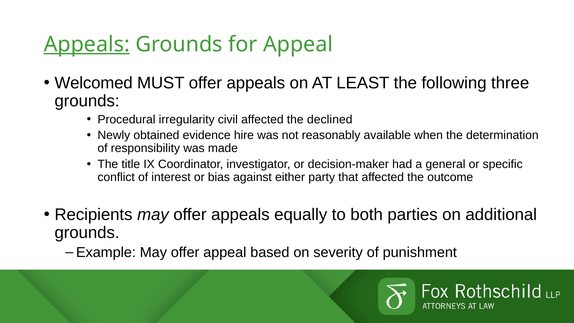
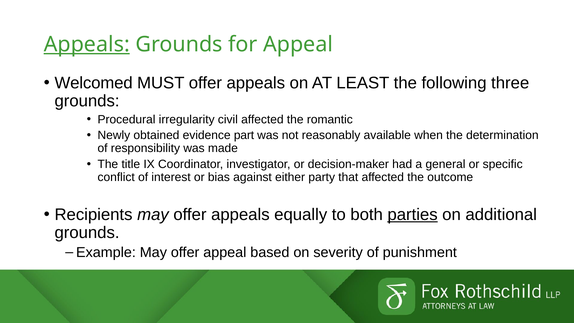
declined: declined -> romantic
hire: hire -> part
parties underline: none -> present
